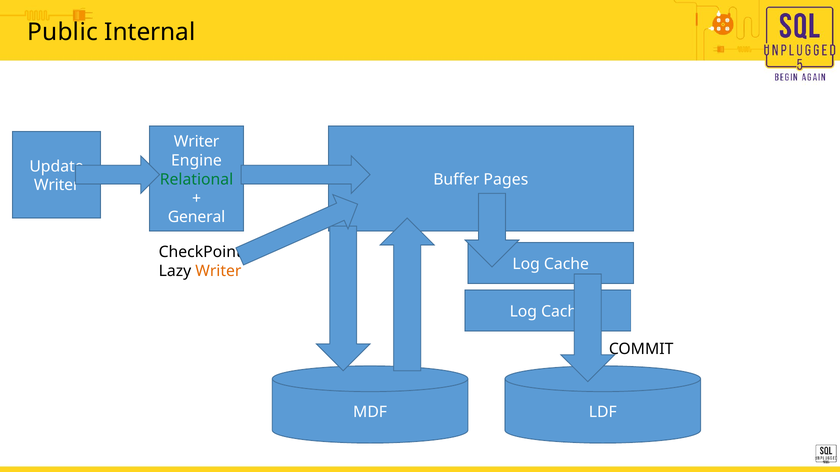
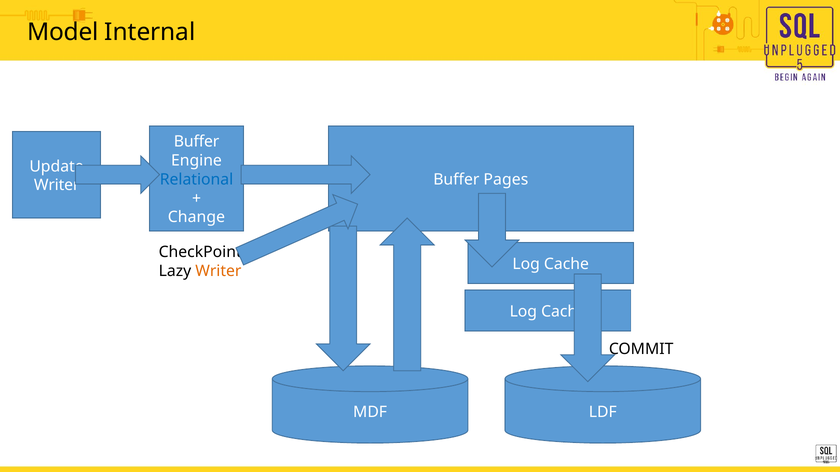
Public: Public -> Model
Writer at (197, 142): Writer -> Buffer
Relational colour: green -> blue
General: General -> Change
